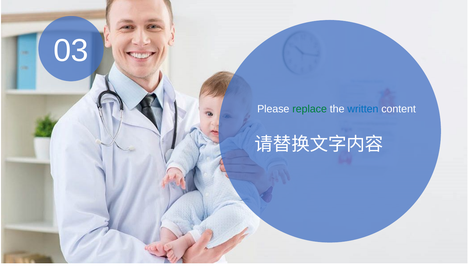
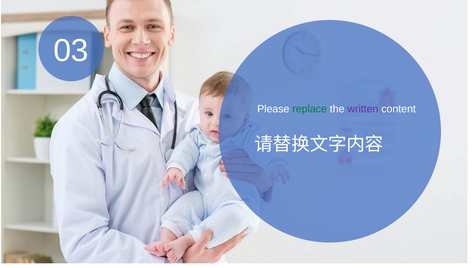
written colour: blue -> purple
